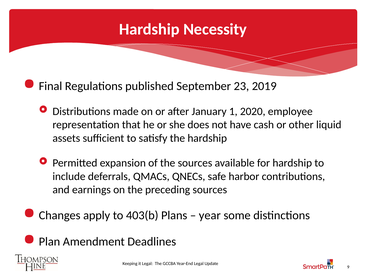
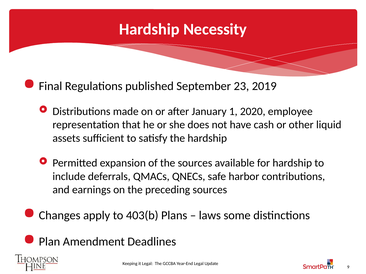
year: year -> laws
